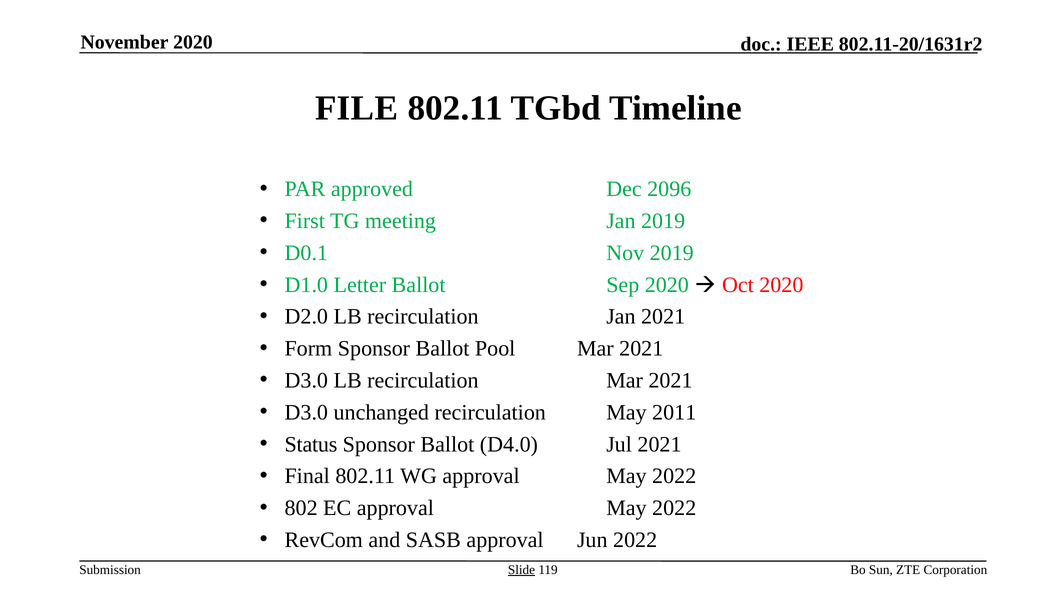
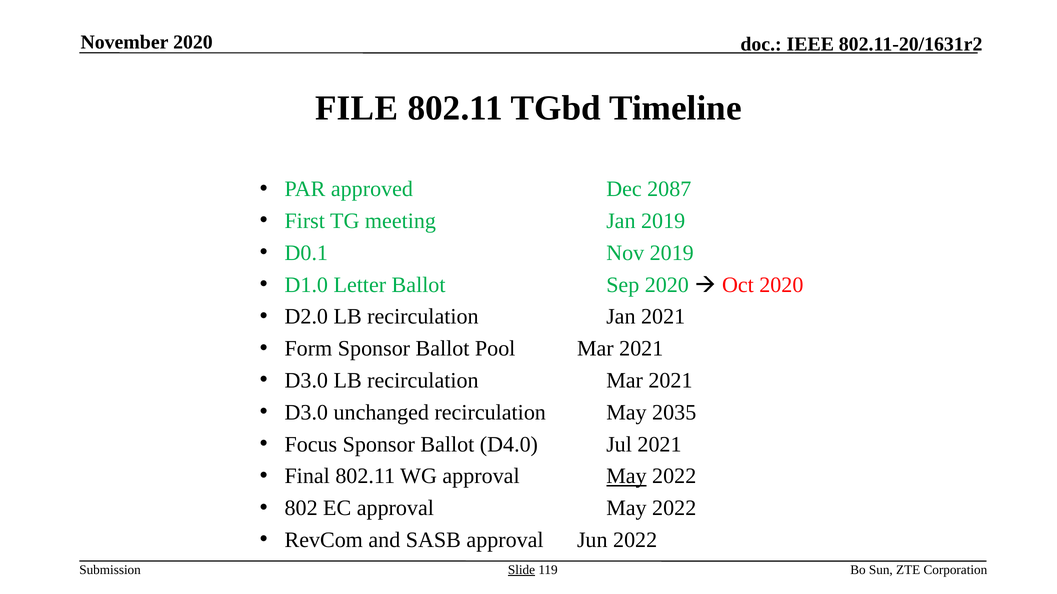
2096: 2096 -> 2087
2011: 2011 -> 2035
Status: Status -> Focus
May at (626, 477) underline: none -> present
